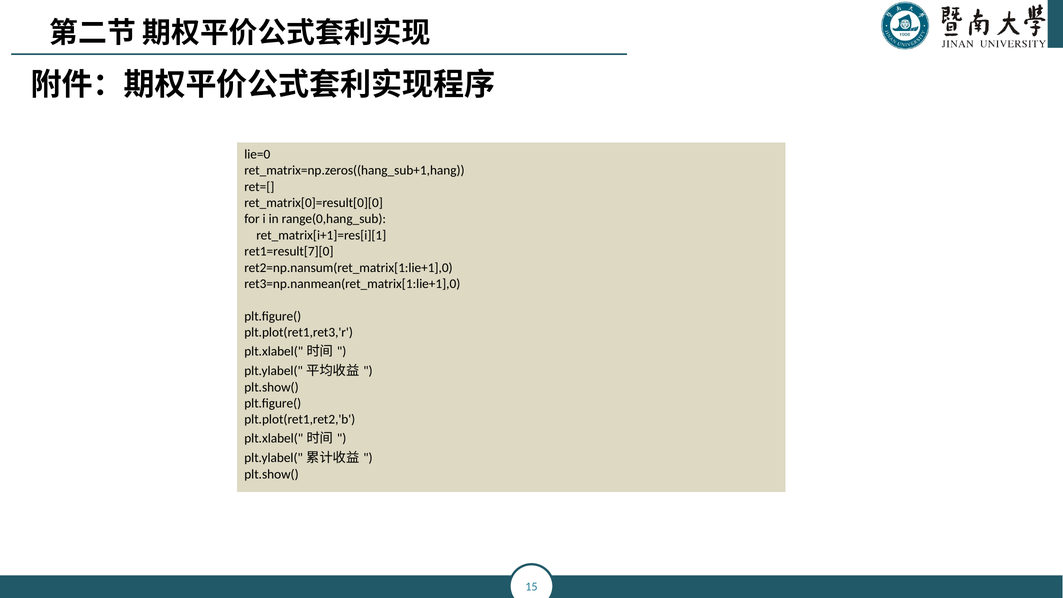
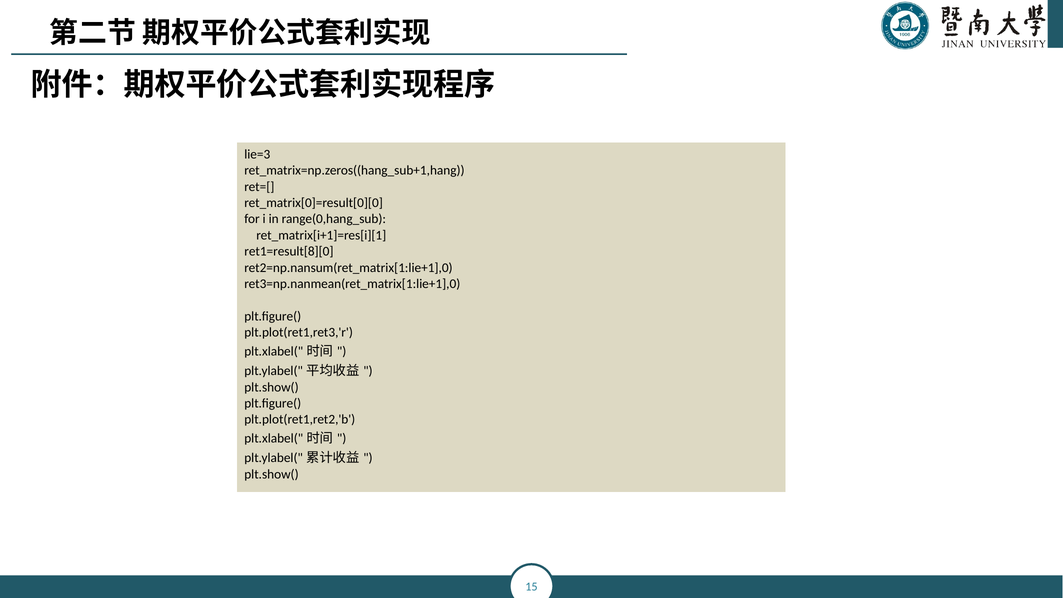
lie=0: lie=0 -> lie=3
ret1=result[7][0: ret1=result[7][0 -> ret1=result[8][0
